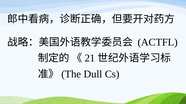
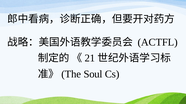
Dull: Dull -> Soul
